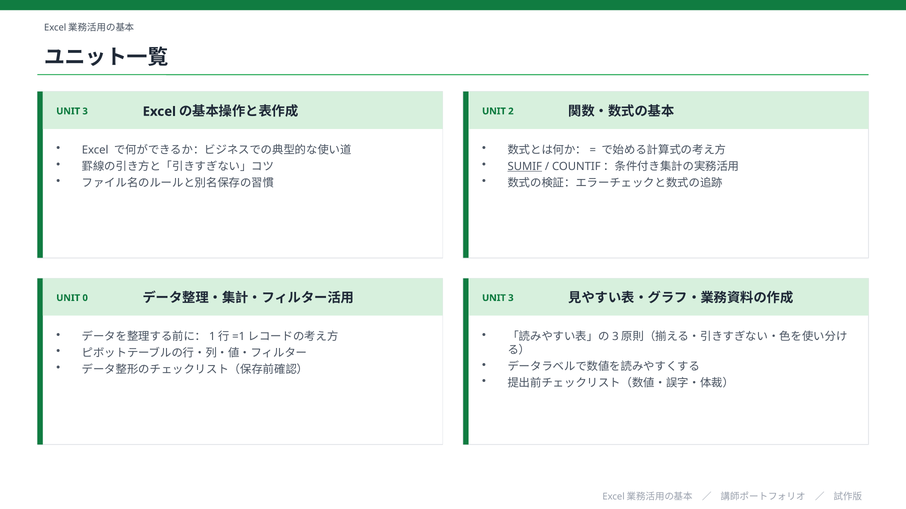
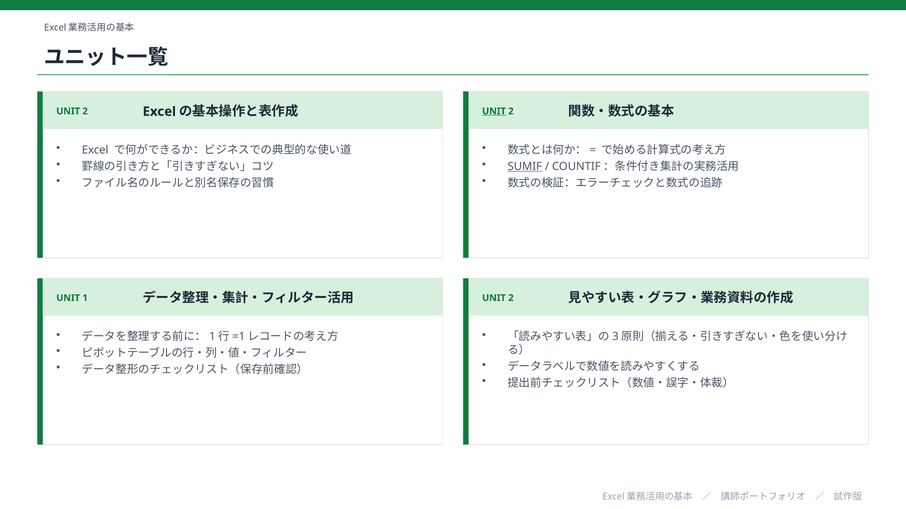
3 at (85, 111): 3 -> 2
UNIT at (494, 111) underline: none -> present
0: 0 -> 1
3 at (511, 298): 3 -> 2
